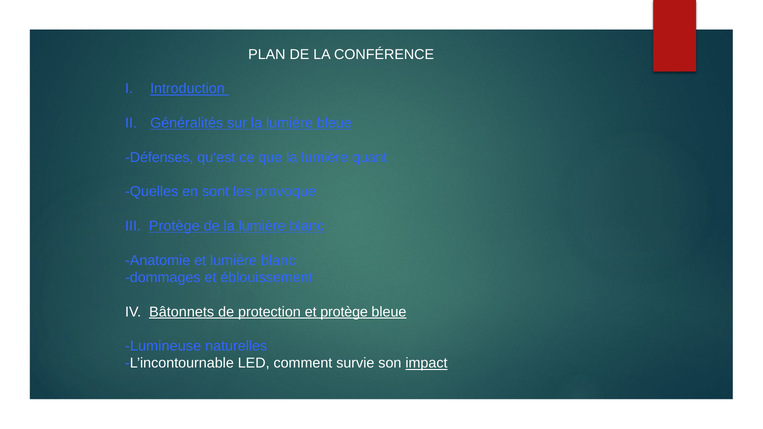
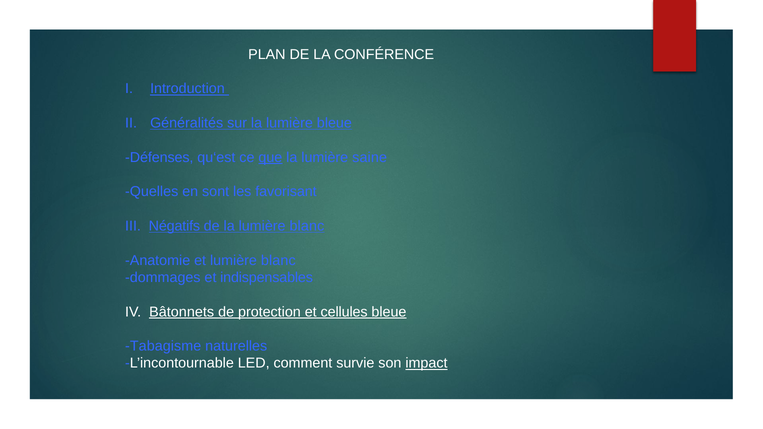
que underline: none -> present
quant: quant -> saine
provoque: provoque -> favorisant
III Protège: Protège -> Négatifs
éblouissement: éblouissement -> indispensables
et protège: protège -> cellules
Lumineuse: Lumineuse -> Tabagisme
